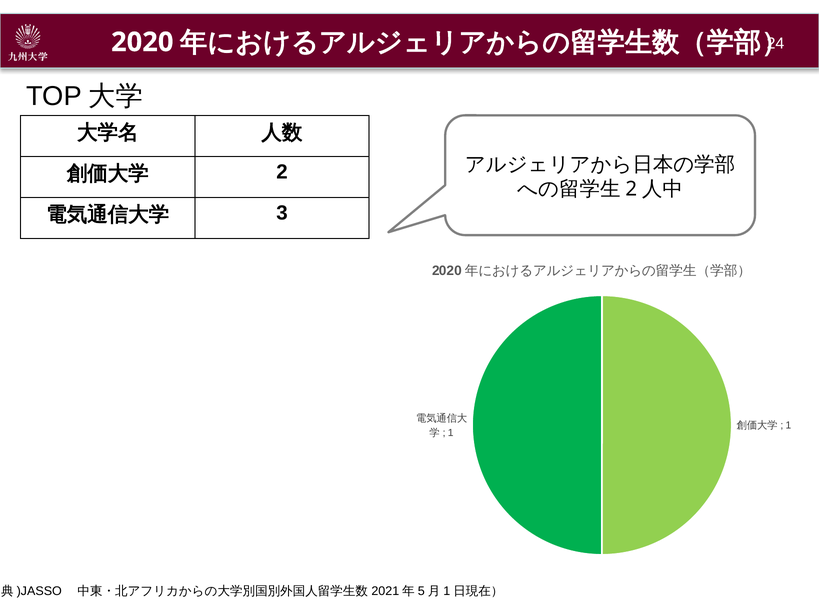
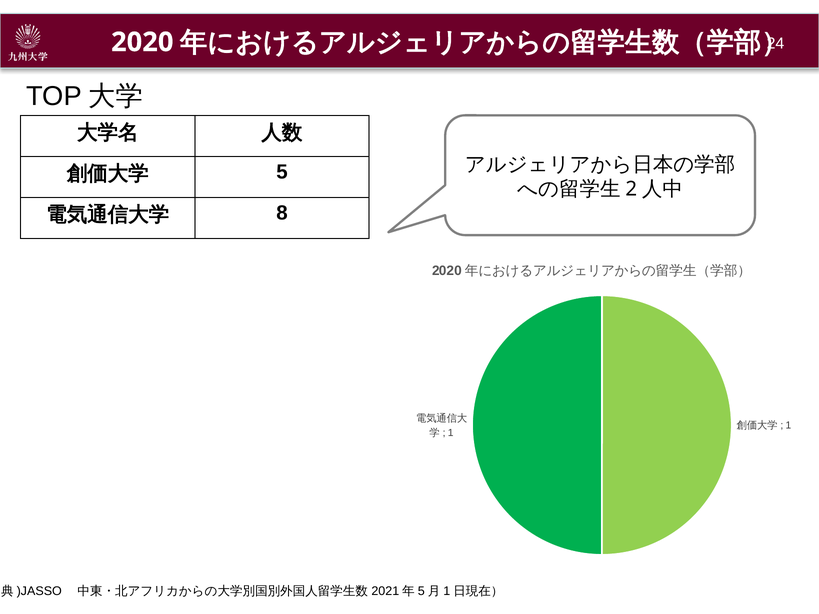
2: 2 -> 5
3: 3 -> 8
